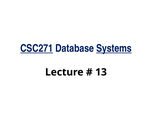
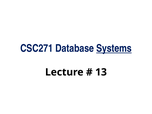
CSC271 underline: present -> none
